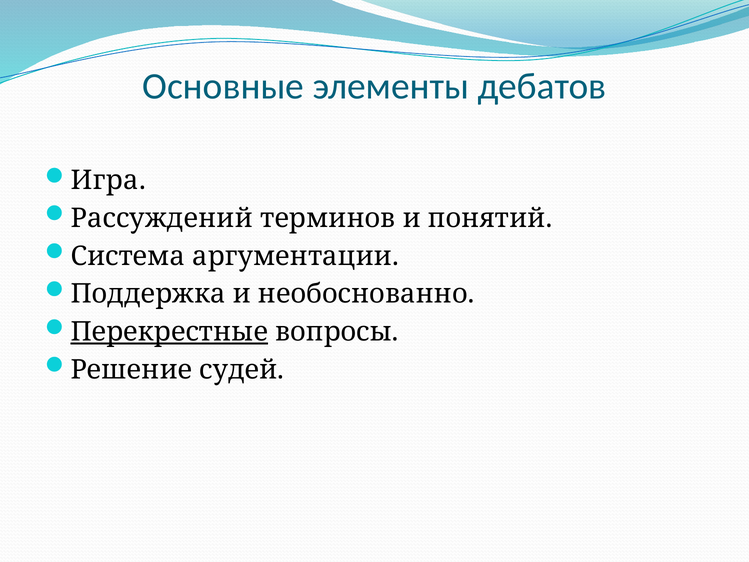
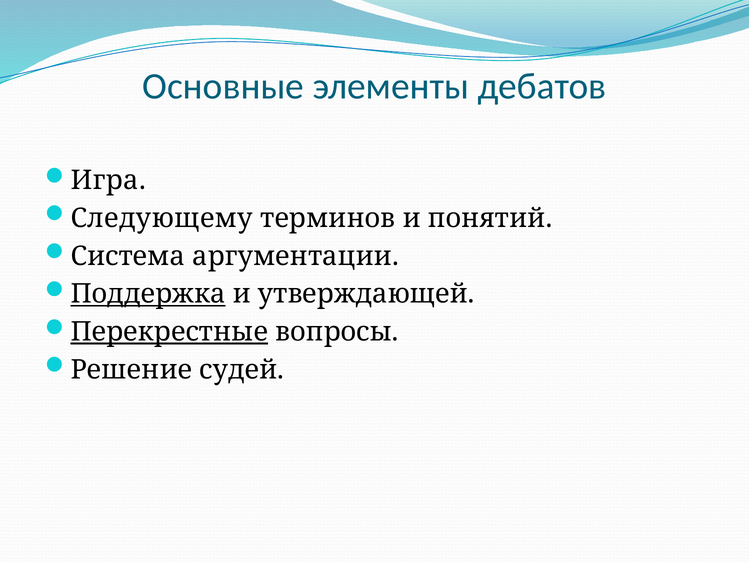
Рассуждений: Рассуждений -> Следующему
Поддержка underline: none -> present
необоснованно: необоснованно -> утверждающей
